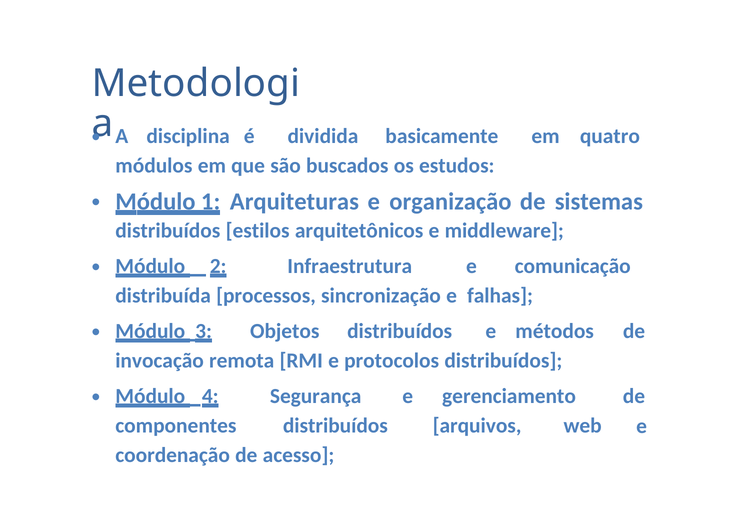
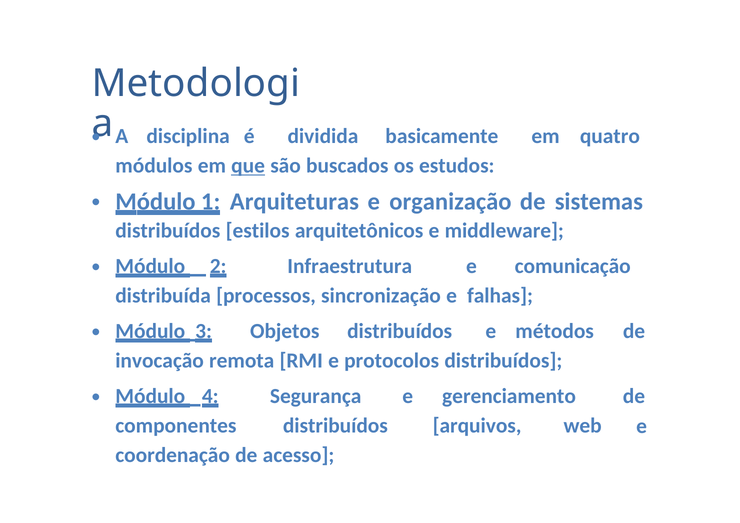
que underline: none -> present
